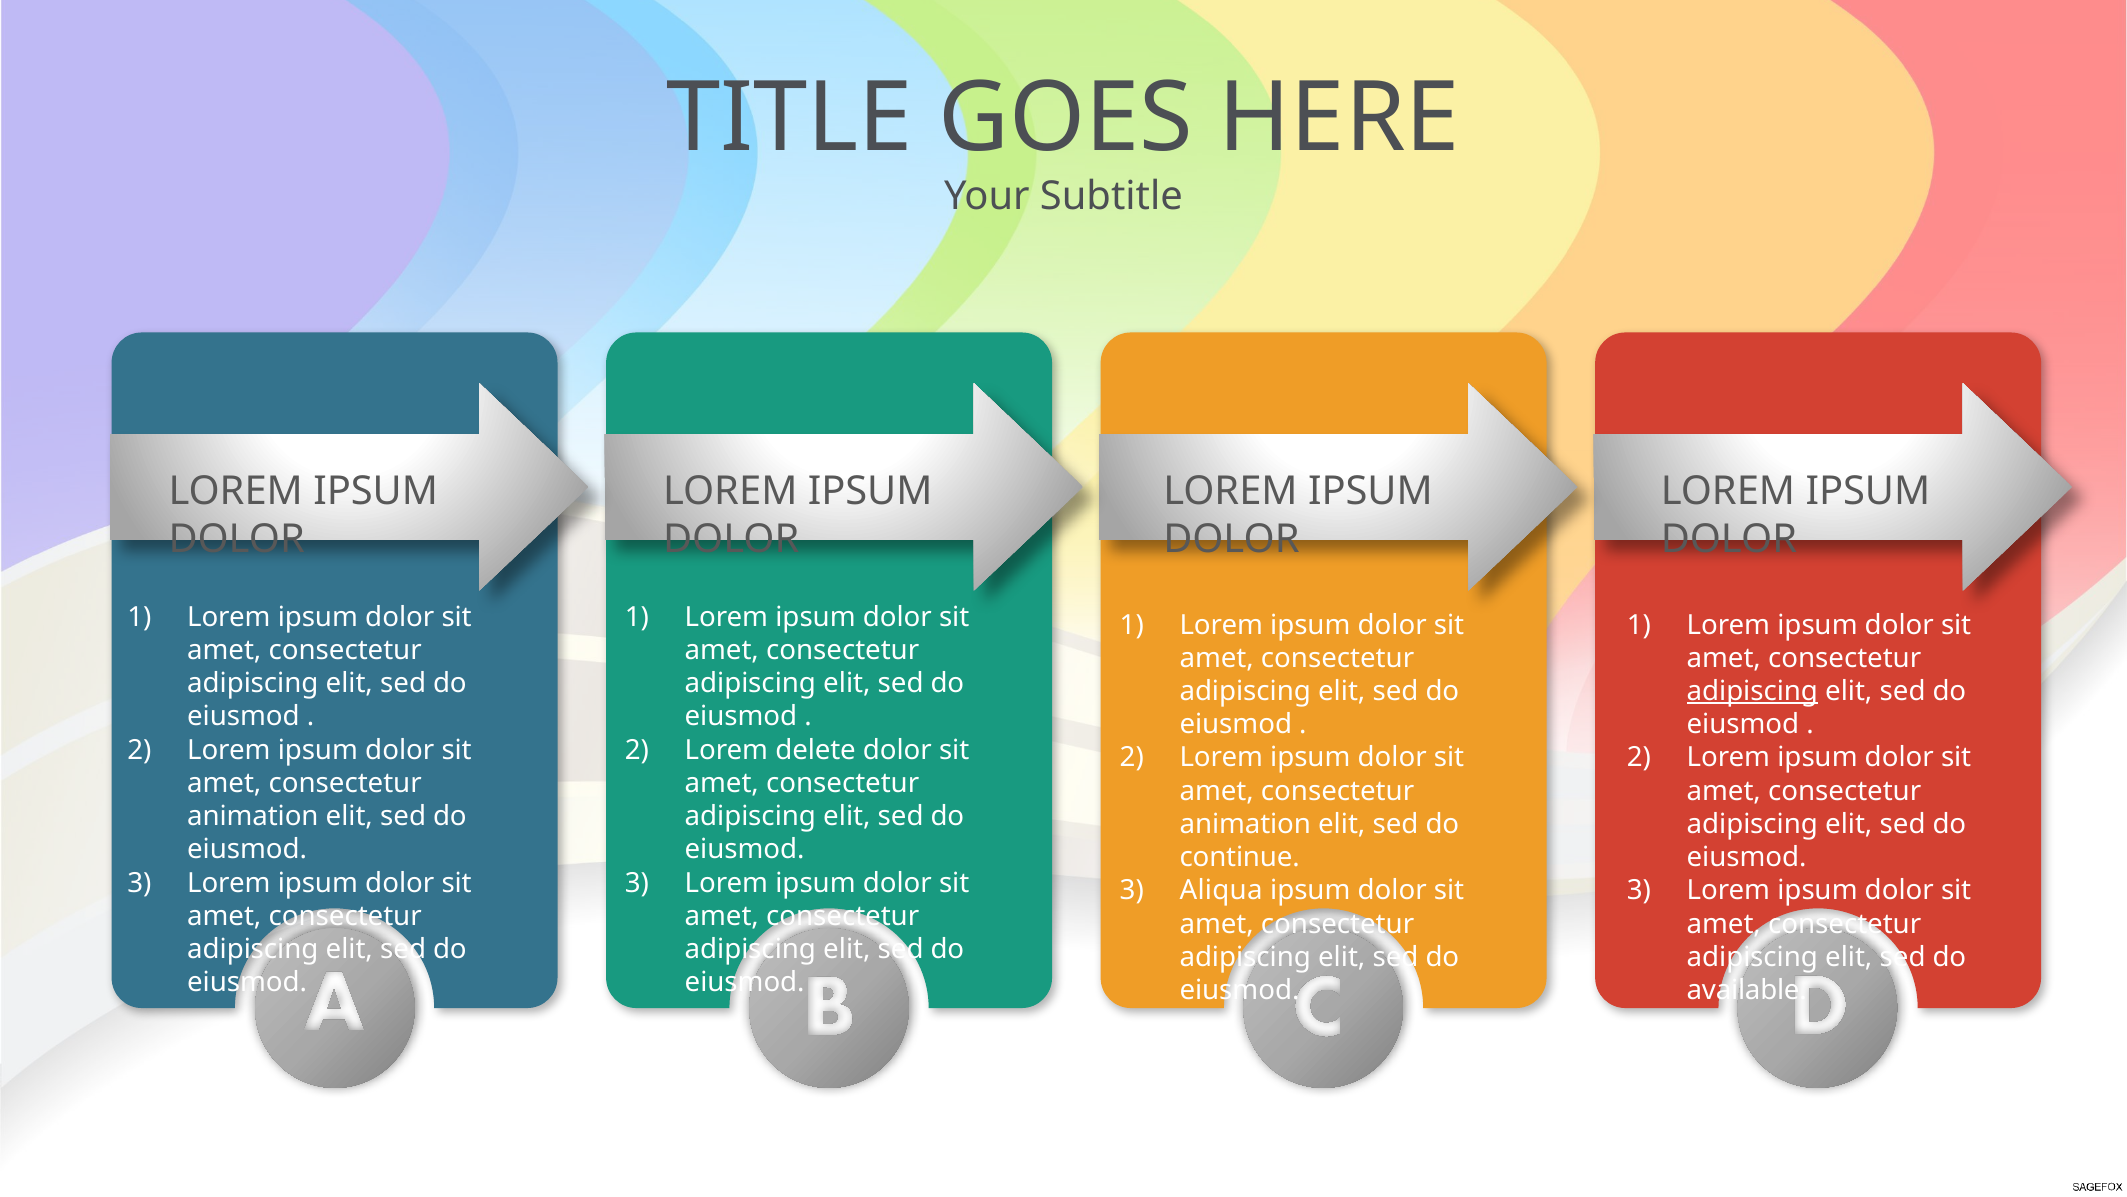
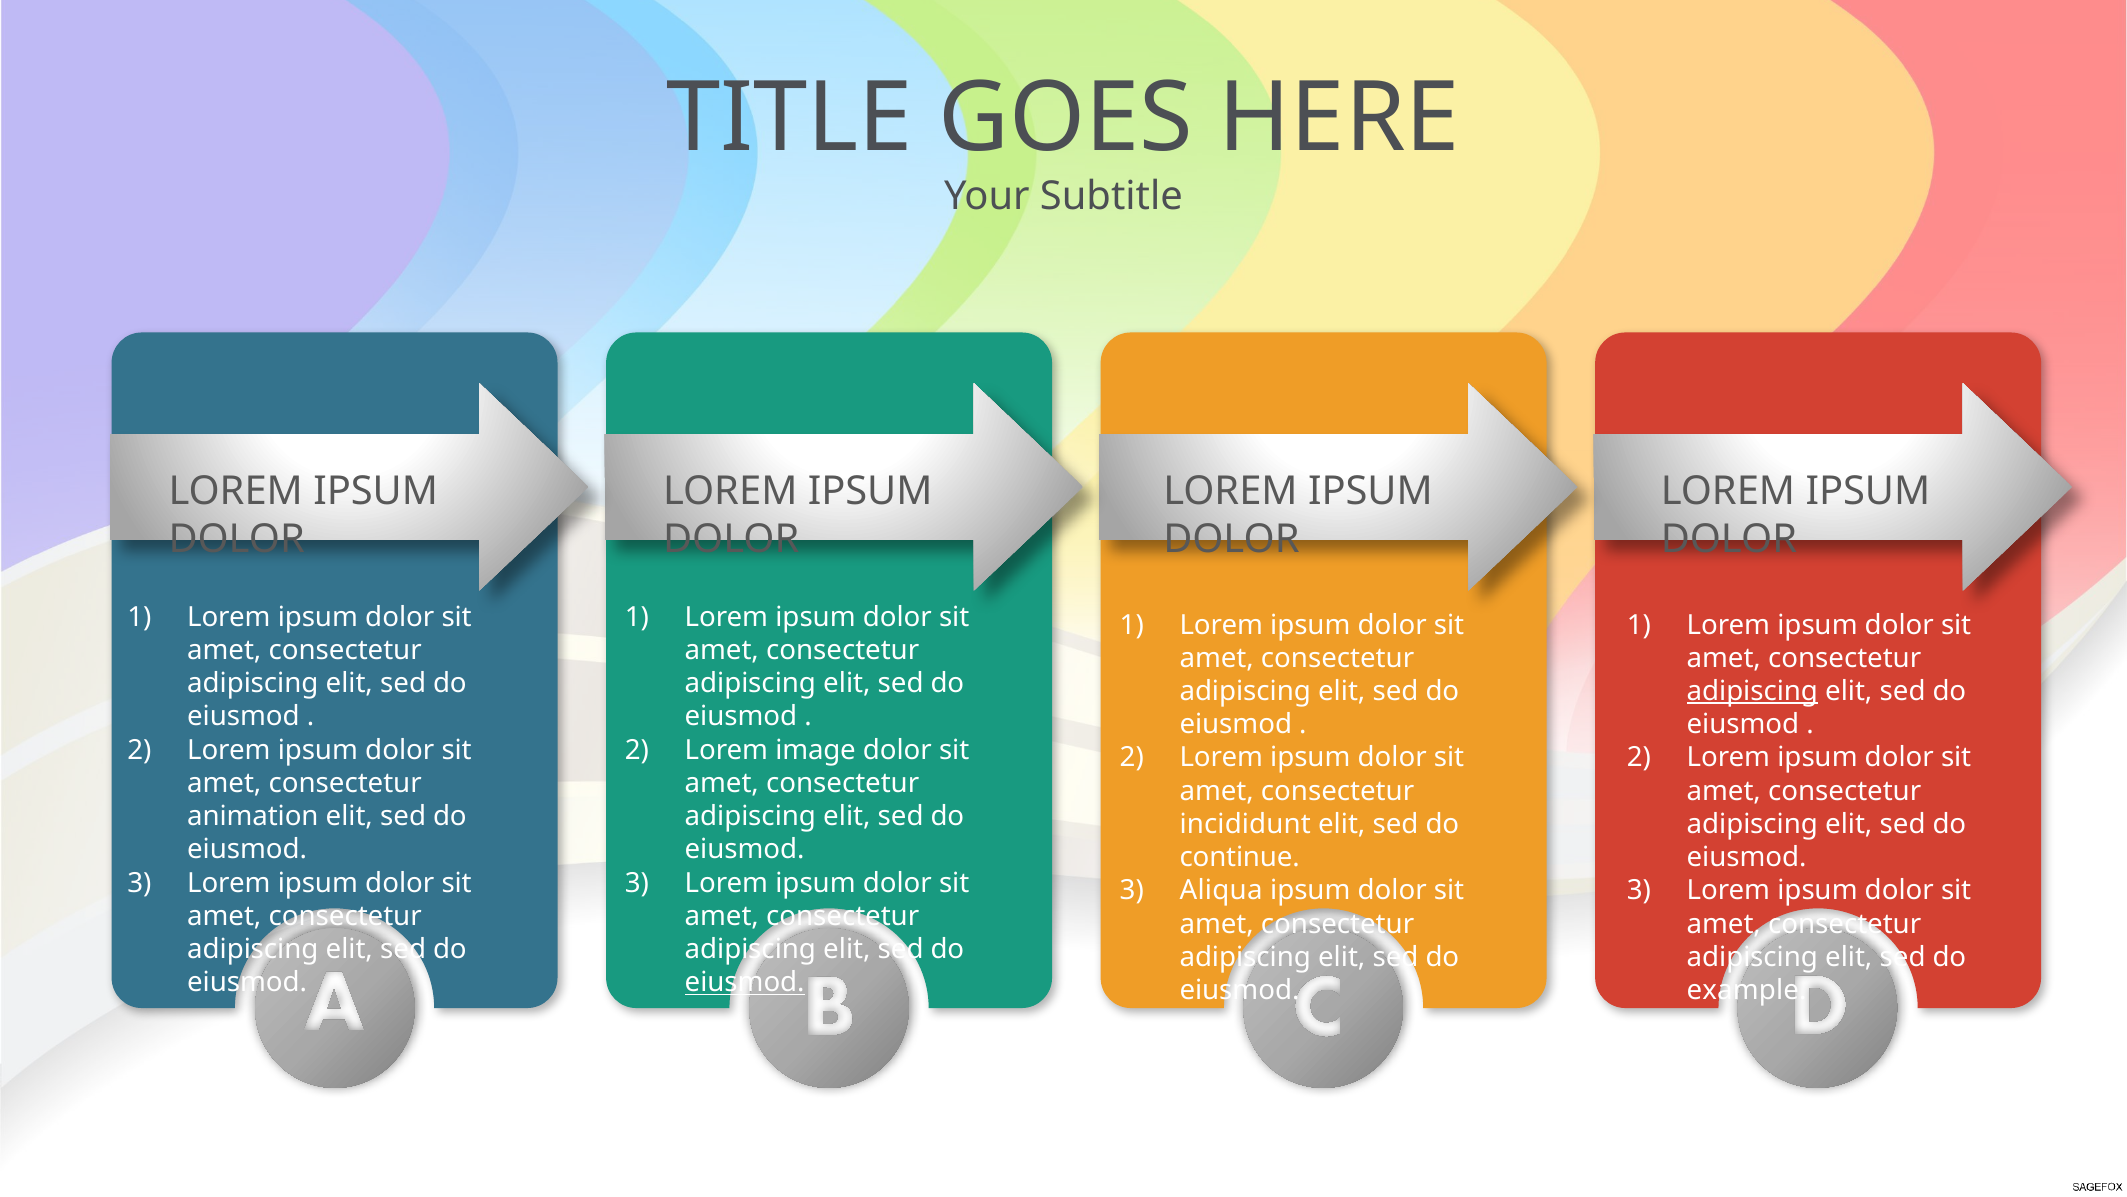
delete: delete -> image
animation at (1245, 824): animation -> incididunt
eiusmod at (745, 982) underline: none -> present
available: available -> example
